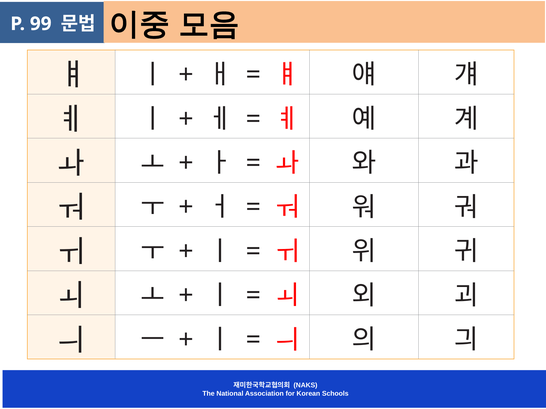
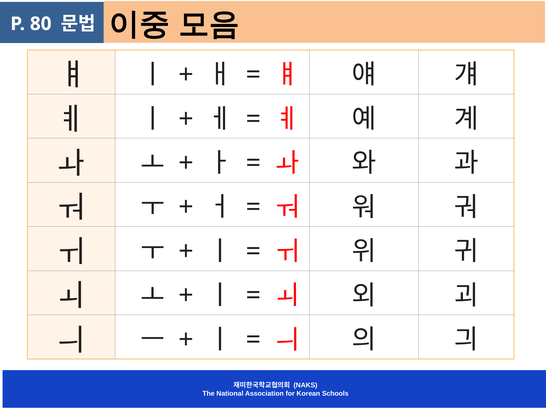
99: 99 -> 80
